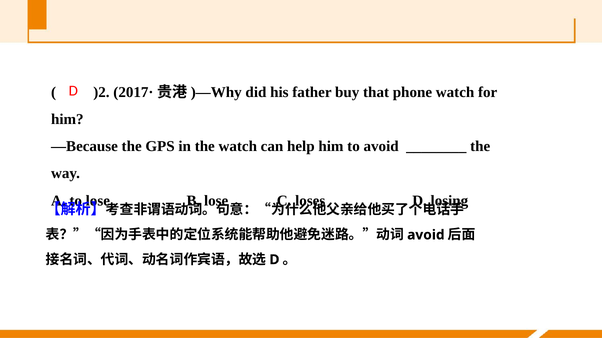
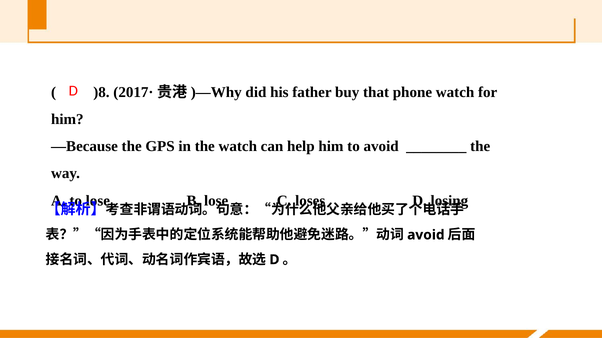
)2: )2 -> )8
